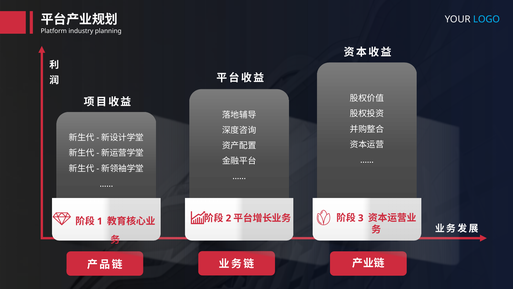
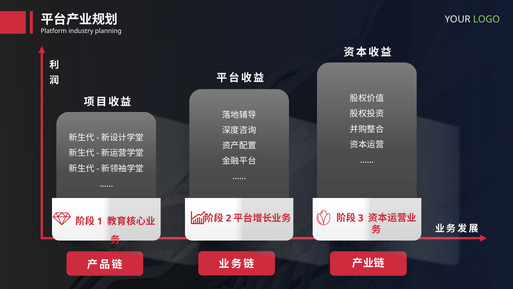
LOGO colour: light blue -> light green
